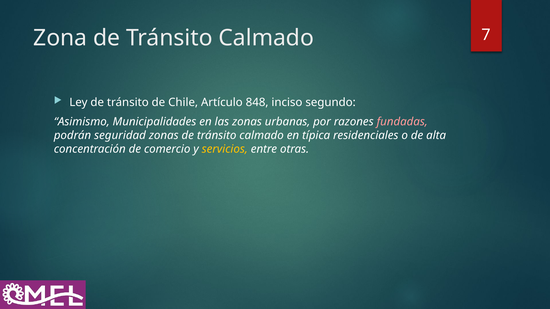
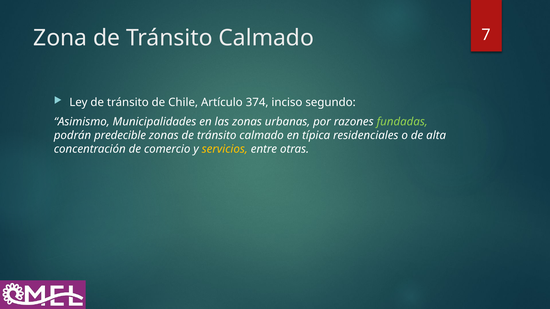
848: 848 -> 374
fundadas colour: pink -> light green
seguridad: seguridad -> predecible
